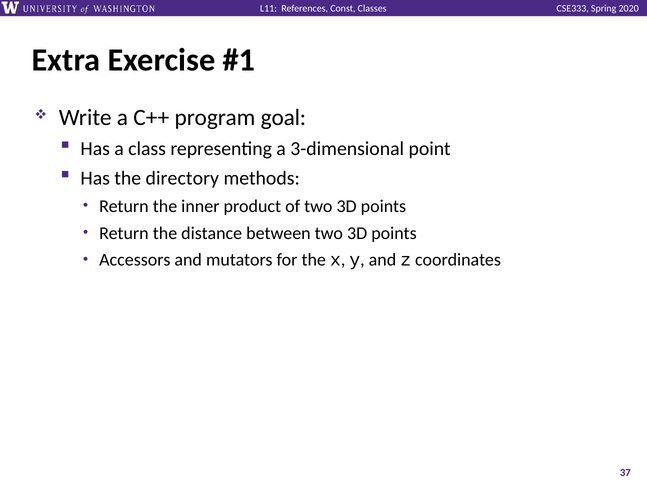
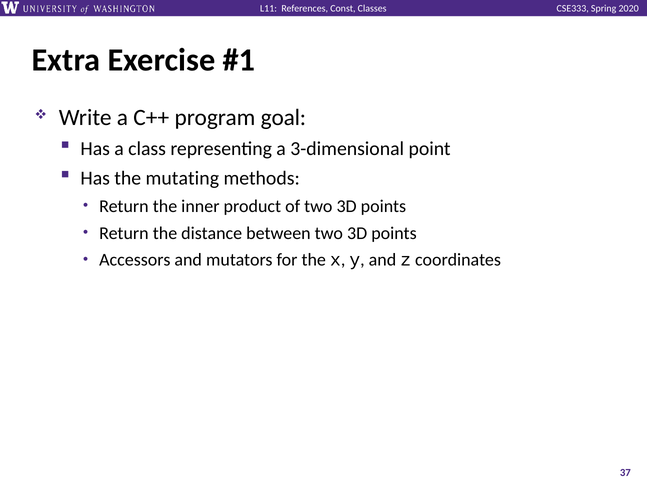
directory: directory -> mutating
